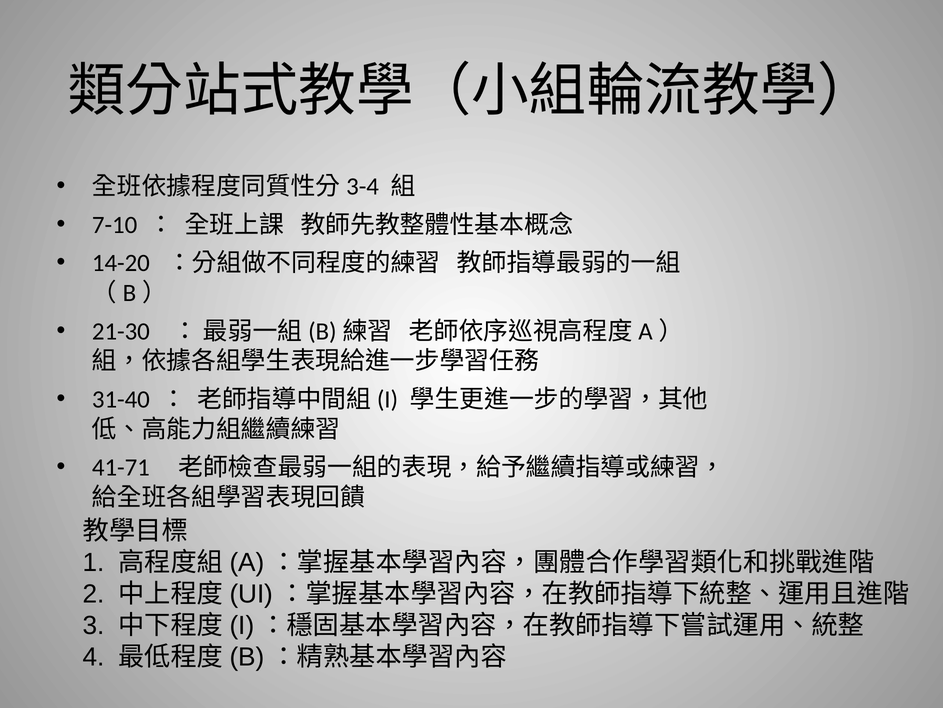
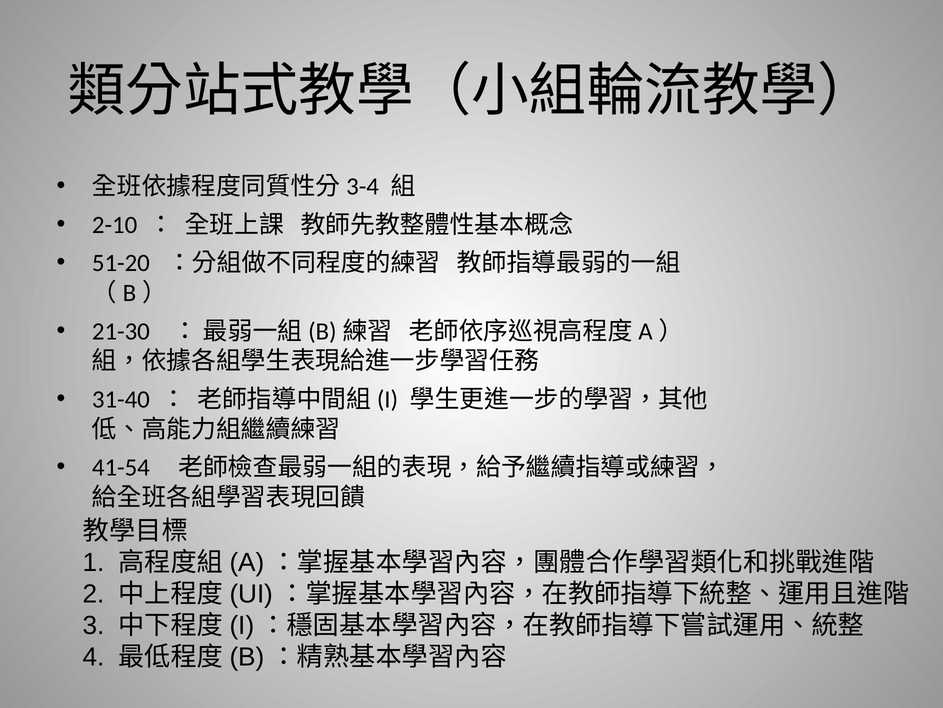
7-10: 7-10 -> 2-10
14-20: 14-20 -> 51-20
41-71: 41-71 -> 41-54
